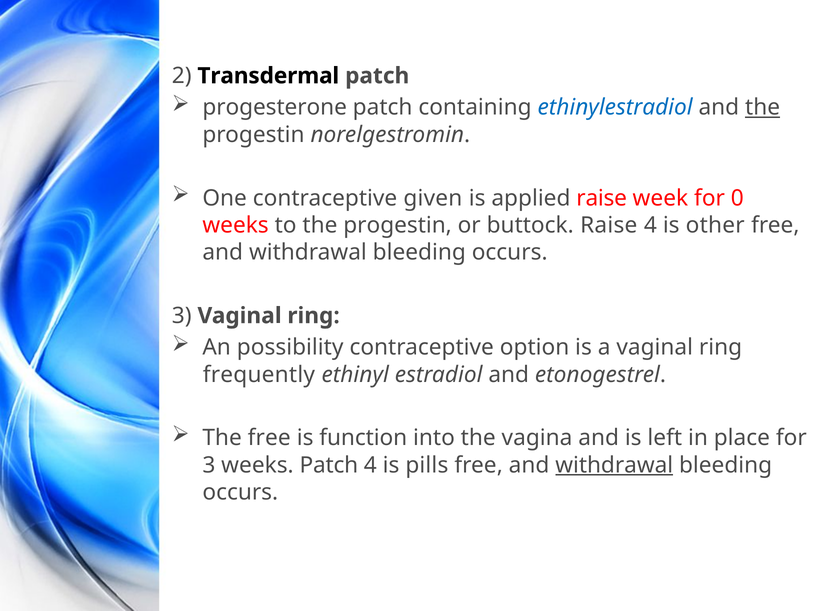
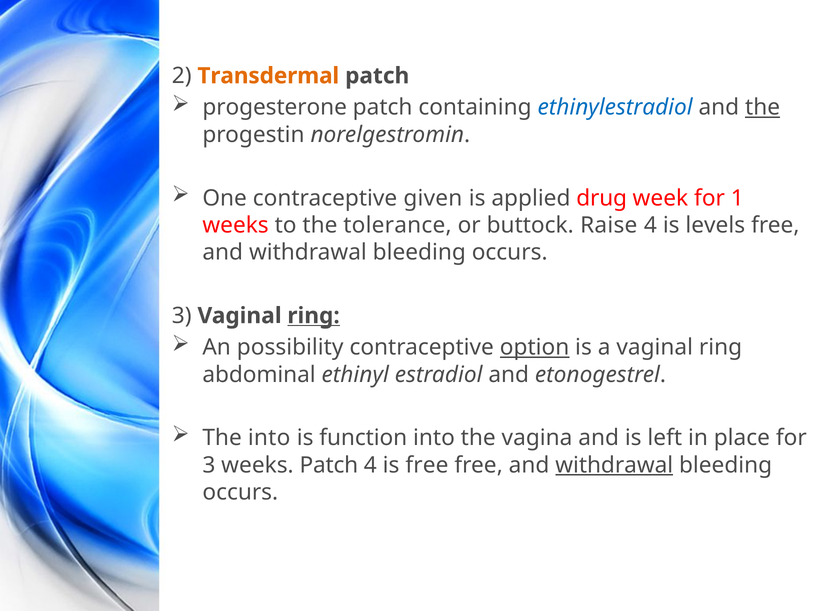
Transdermal colour: black -> orange
applied raise: raise -> drug
0: 0 -> 1
to the progestin: progestin -> tolerance
other: other -> levels
ring at (314, 316) underline: none -> present
option underline: none -> present
frequently: frequently -> abdominal
The free: free -> into
is pills: pills -> free
